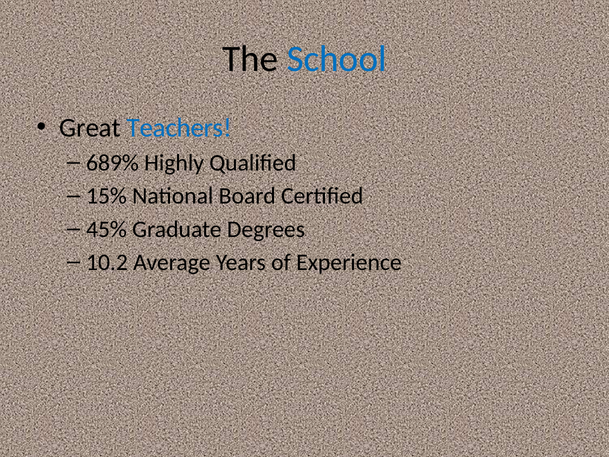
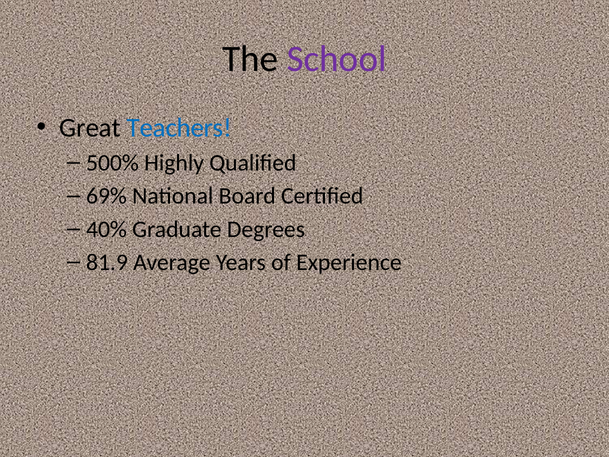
School colour: blue -> purple
689%: 689% -> 500%
15%: 15% -> 69%
45%: 45% -> 40%
10.2: 10.2 -> 81.9
